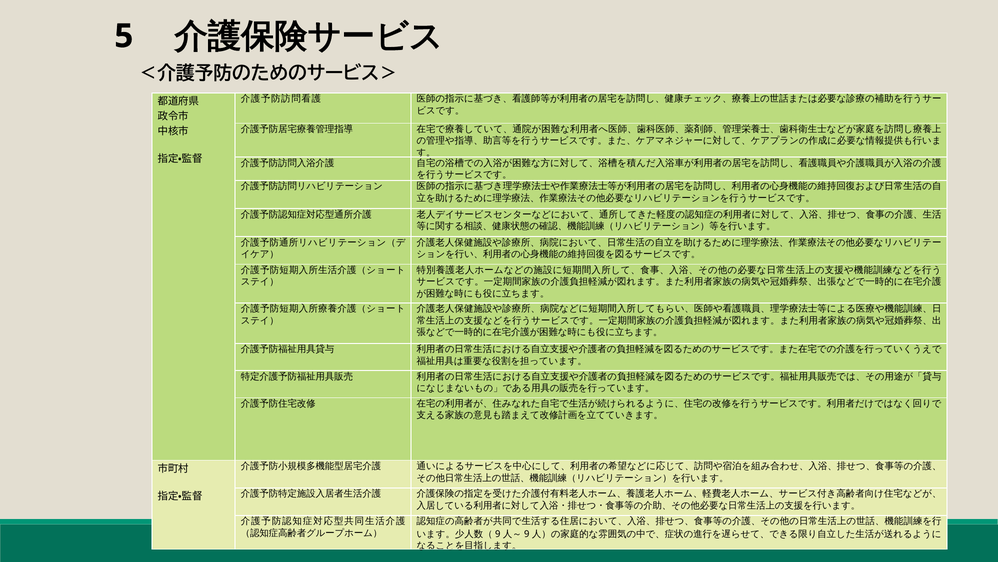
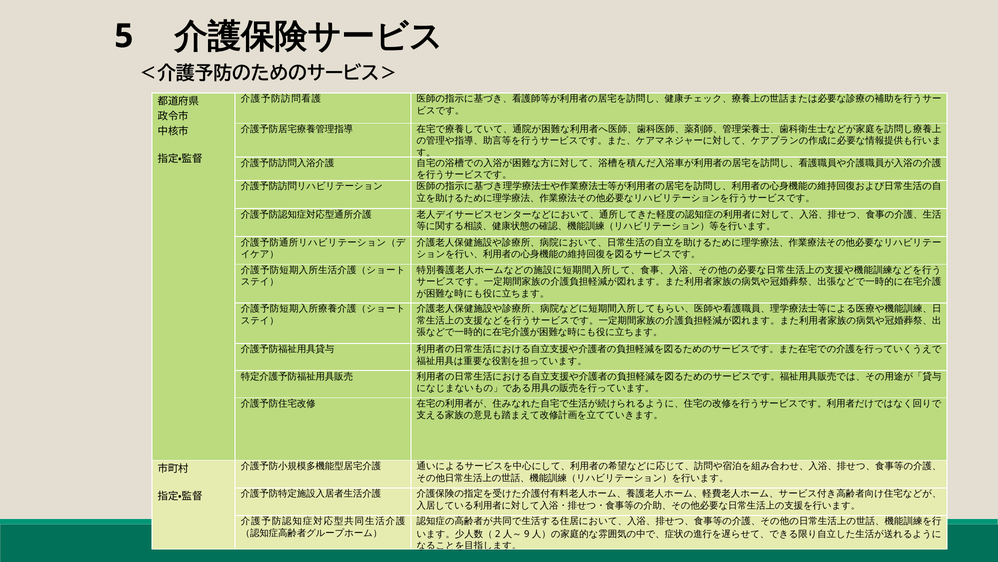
9 at (498, 533): 9 -> 2
